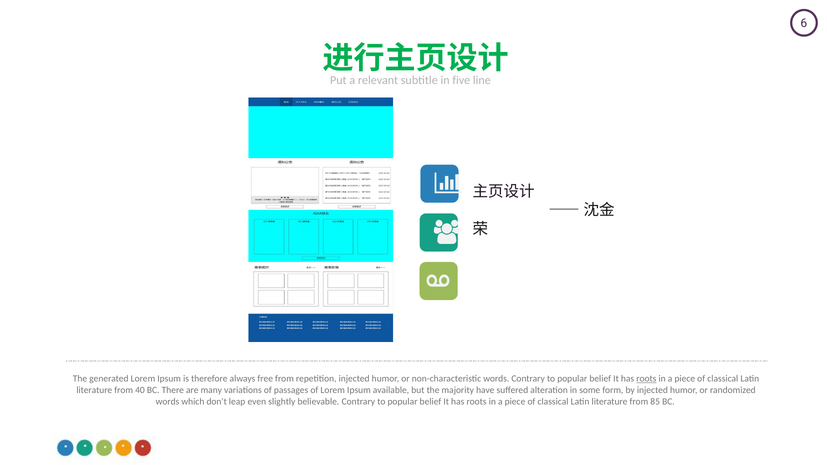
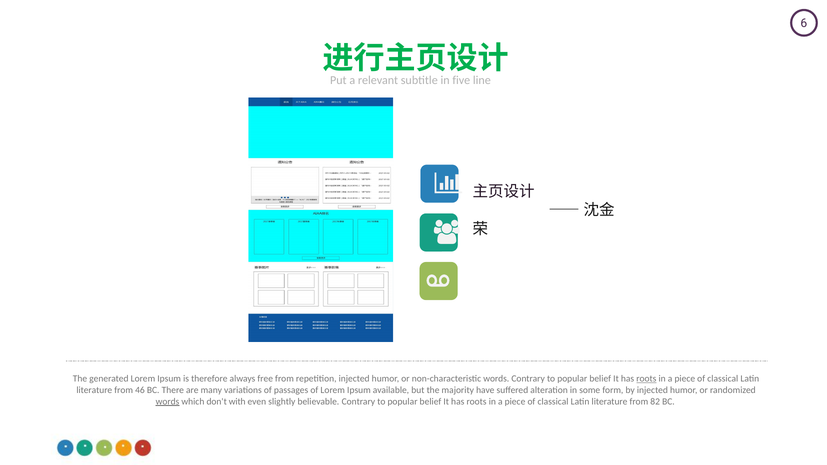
40: 40 -> 46
words at (168, 402) underline: none -> present
leap: leap -> with
85: 85 -> 82
